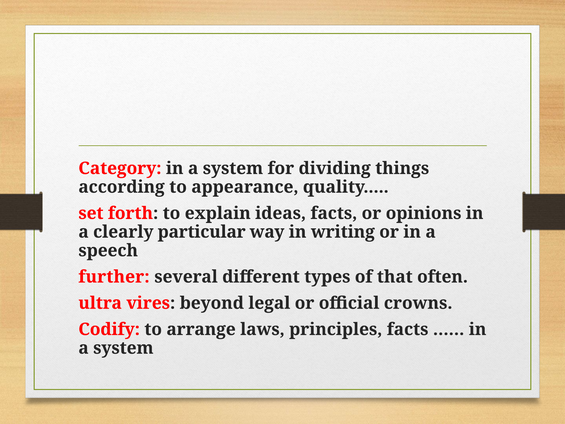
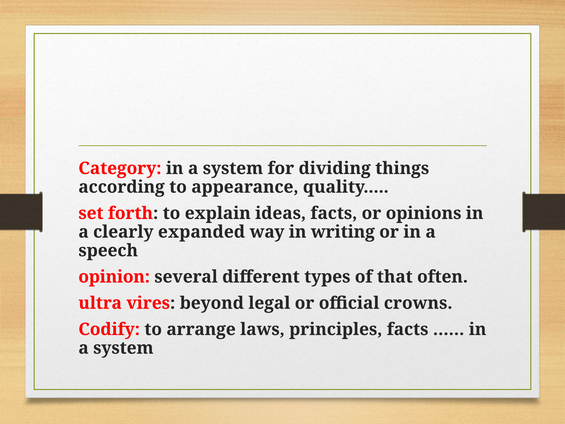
particular: particular -> expanded
further: further -> opinion
